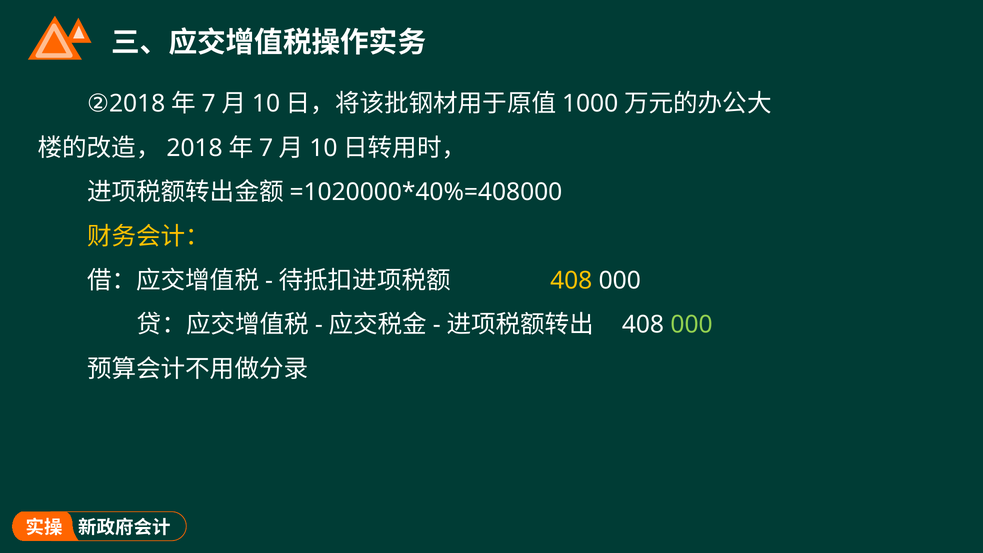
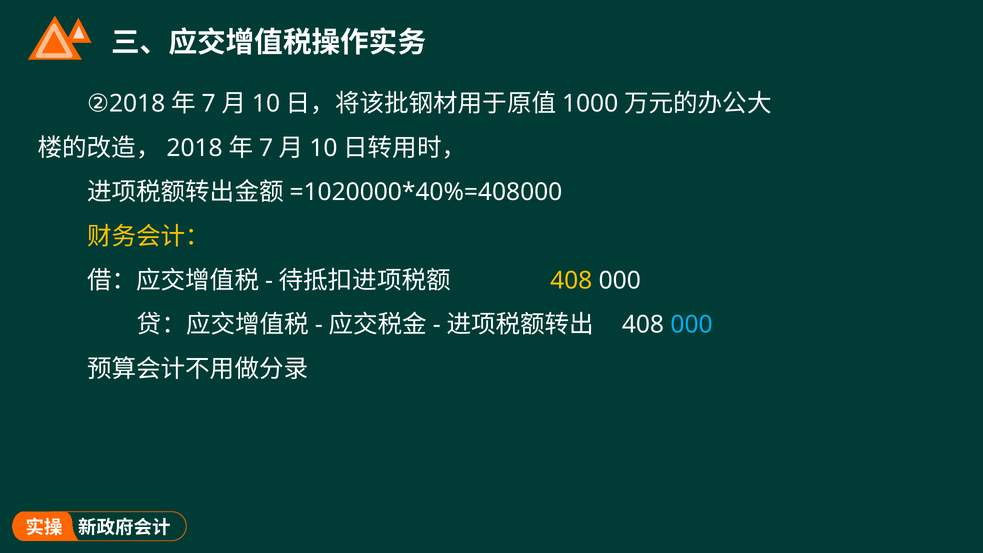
000 at (692, 325) colour: light green -> light blue
